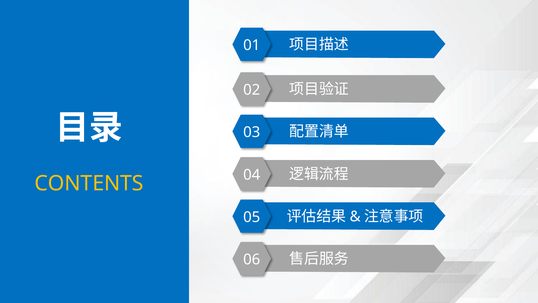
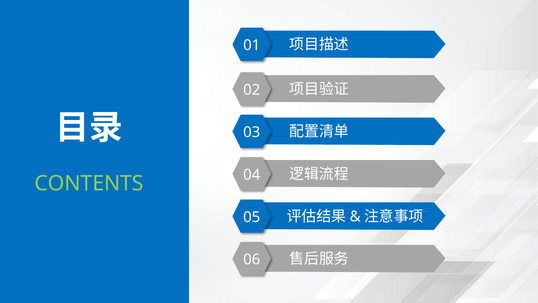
CONTENTS colour: yellow -> light green
